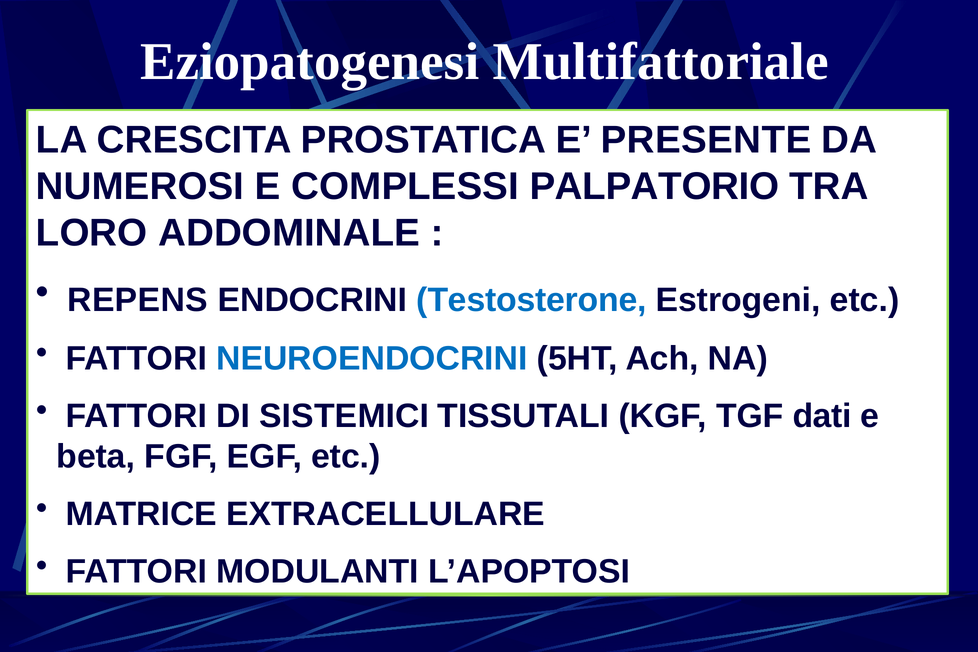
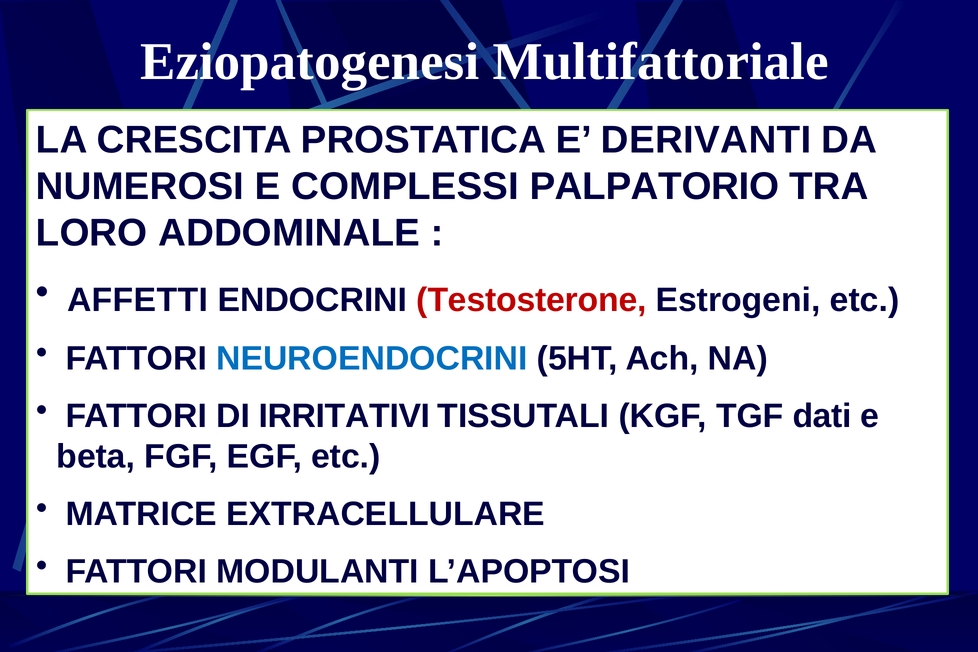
PRESENTE: PRESENTE -> DERIVANTI
REPENS: REPENS -> AFFETTI
Testosterone colour: blue -> red
SISTEMICI: SISTEMICI -> IRRITATIVI
